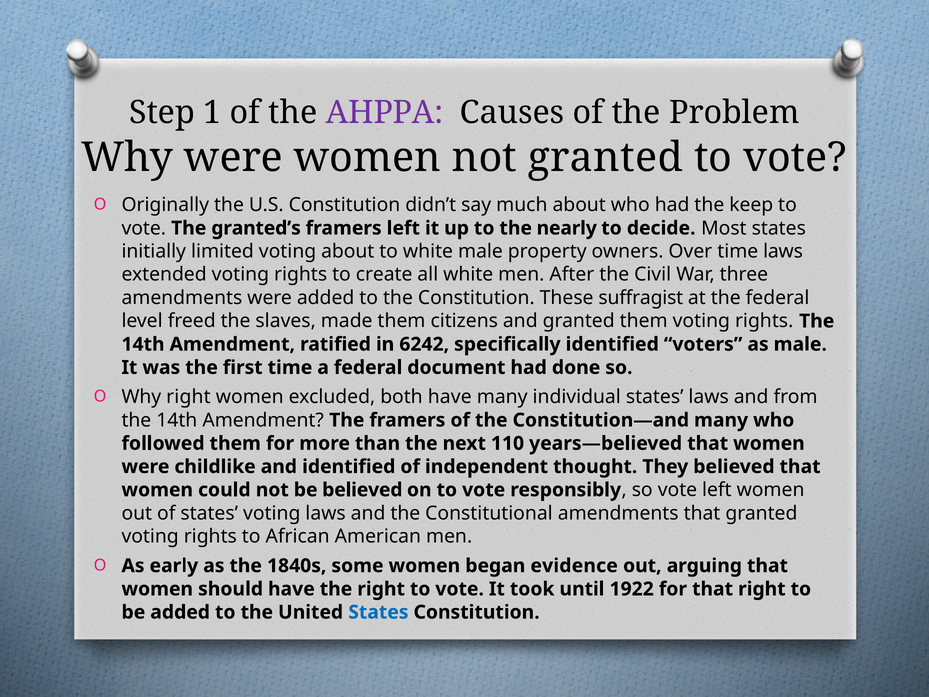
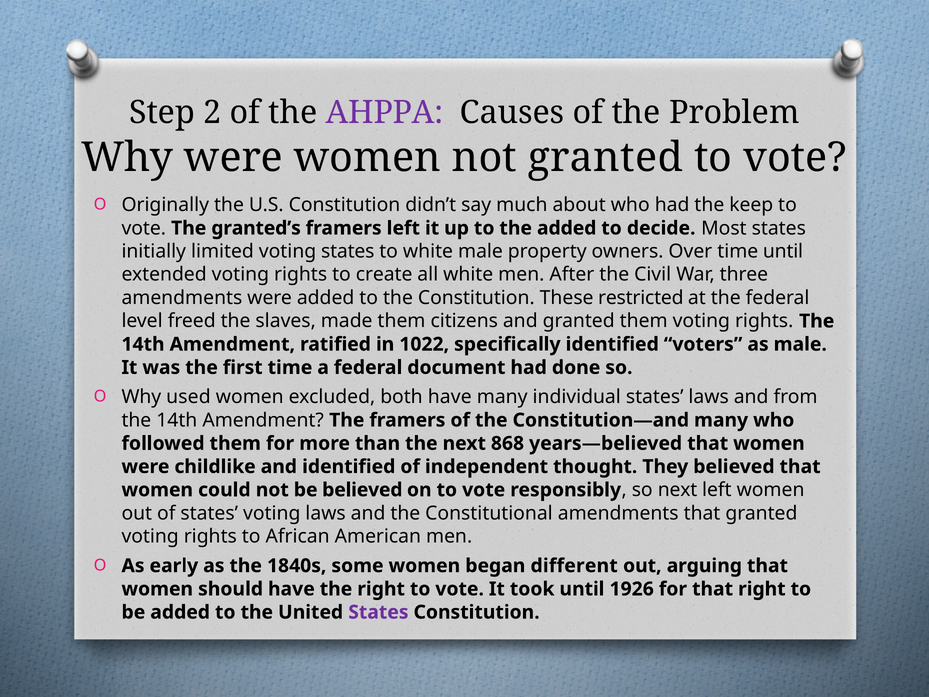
1: 1 -> 2
the nearly: nearly -> added
voting about: about -> states
time laws: laws -> until
suffragist: suffragist -> restricted
6242: 6242 -> 1022
Why right: right -> used
110: 110 -> 868
so vote: vote -> next
evidence: evidence -> different
1922: 1922 -> 1926
States at (378, 612) colour: blue -> purple
